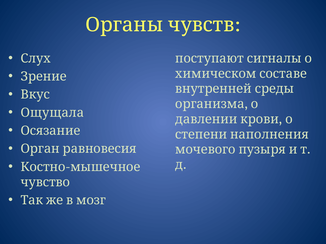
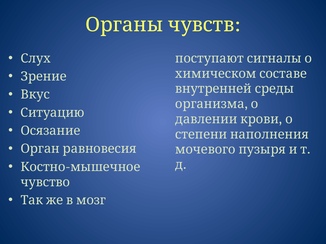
Ощущала: Ощущала -> Ситуацию
